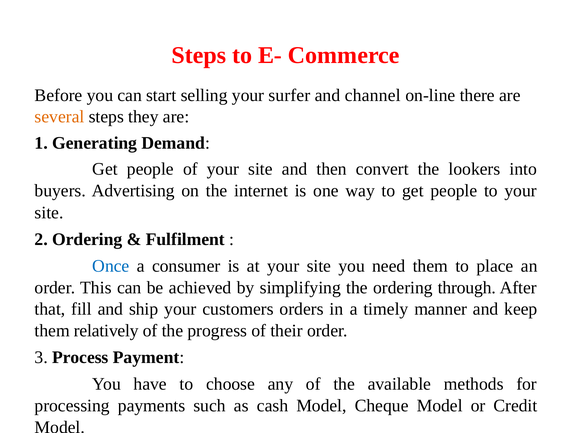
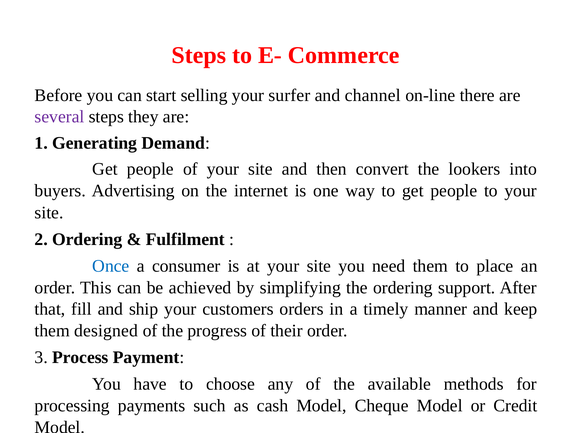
several colour: orange -> purple
through: through -> support
relatively: relatively -> designed
